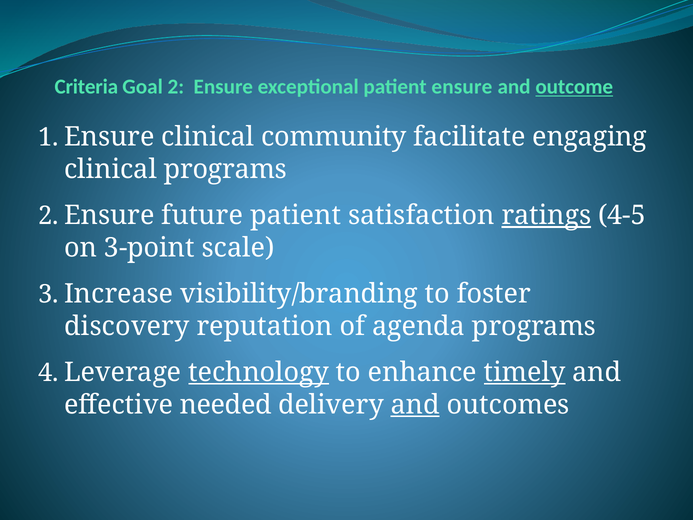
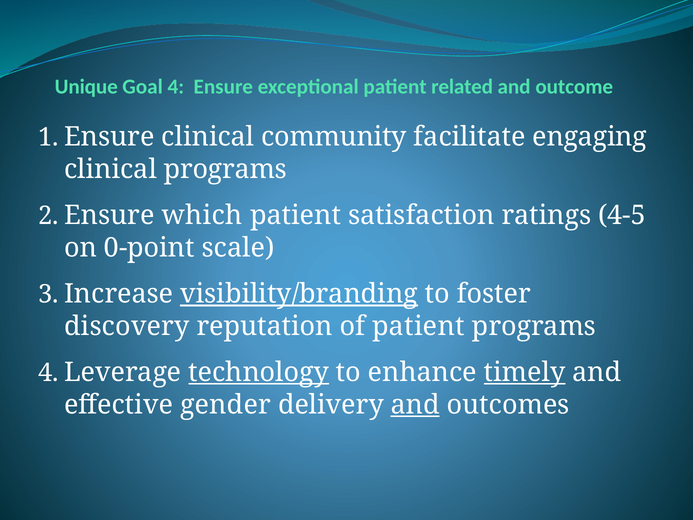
Criteria: Criteria -> Unique
2: 2 -> 4
patient ensure: ensure -> related
outcome underline: present -> none
future: future -> which
ratings underline: present -> none
3-point: 3-point -> 0-point
visibility/branding underline: none -> present
of agenda: agenda -> patient
needed: needed -> gender
